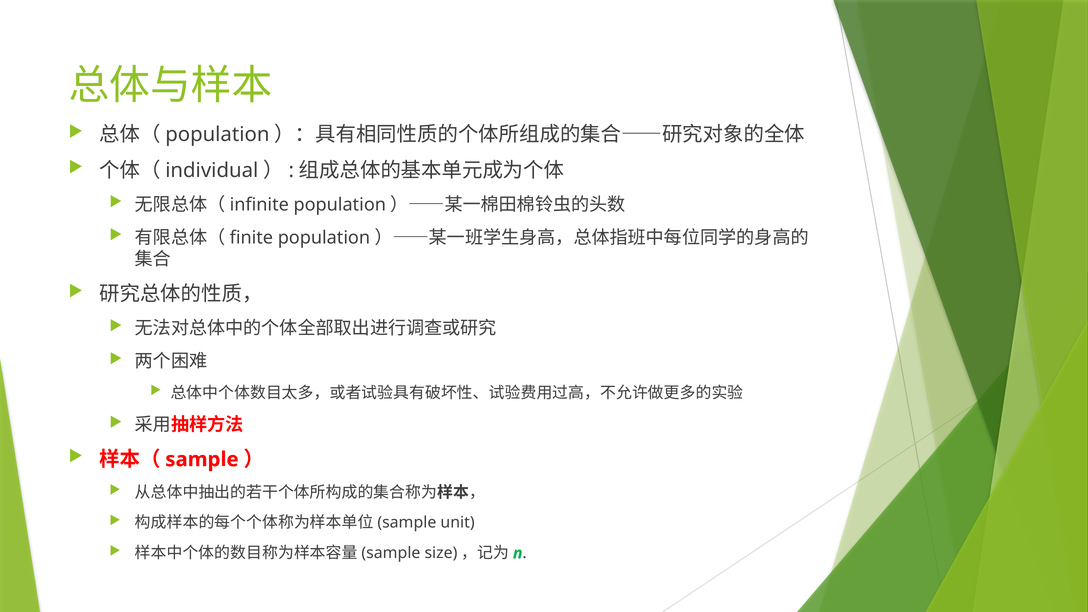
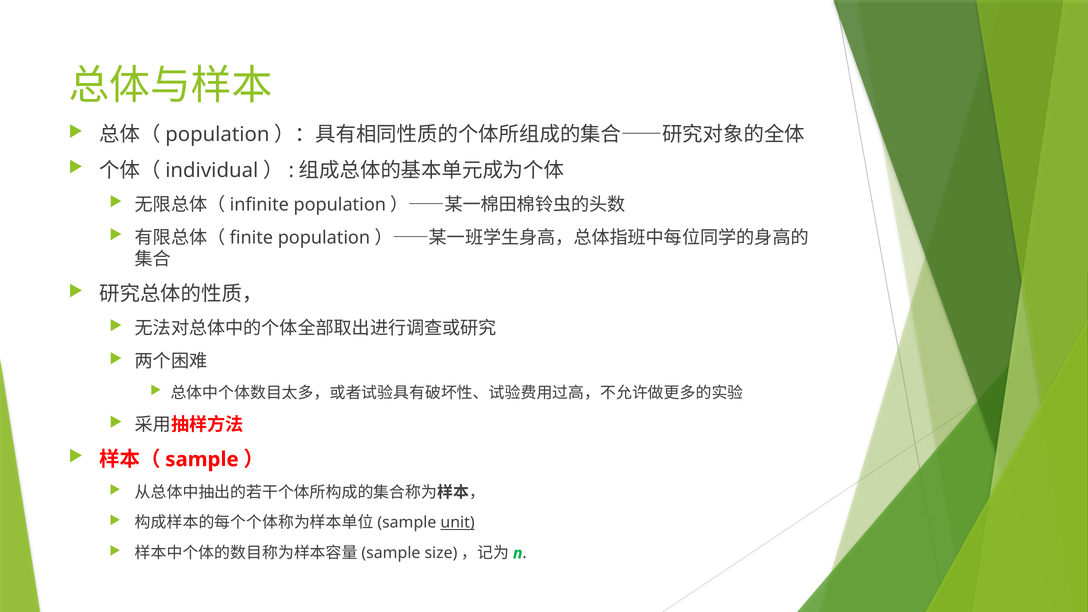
unit underline: none -> present
